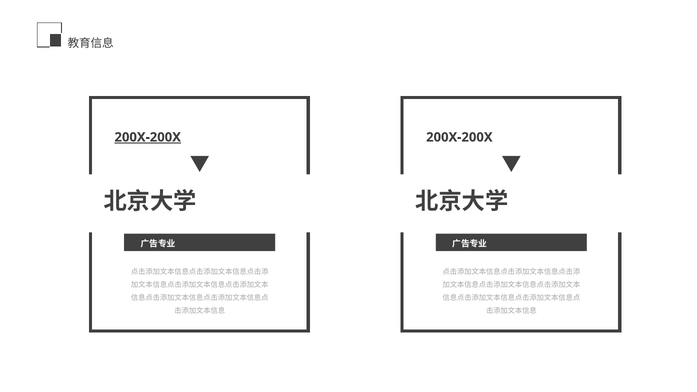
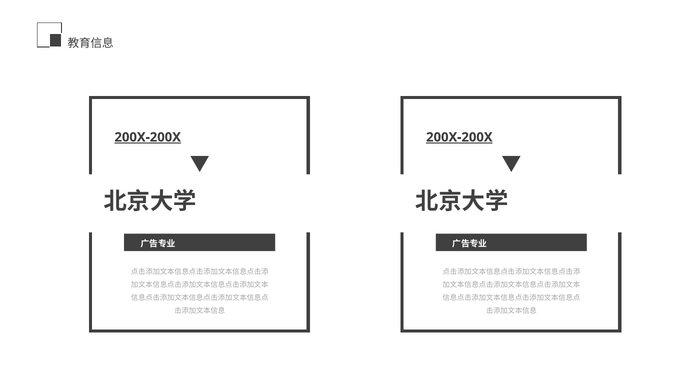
200X-200X at (459, 137) underline: none -> present
